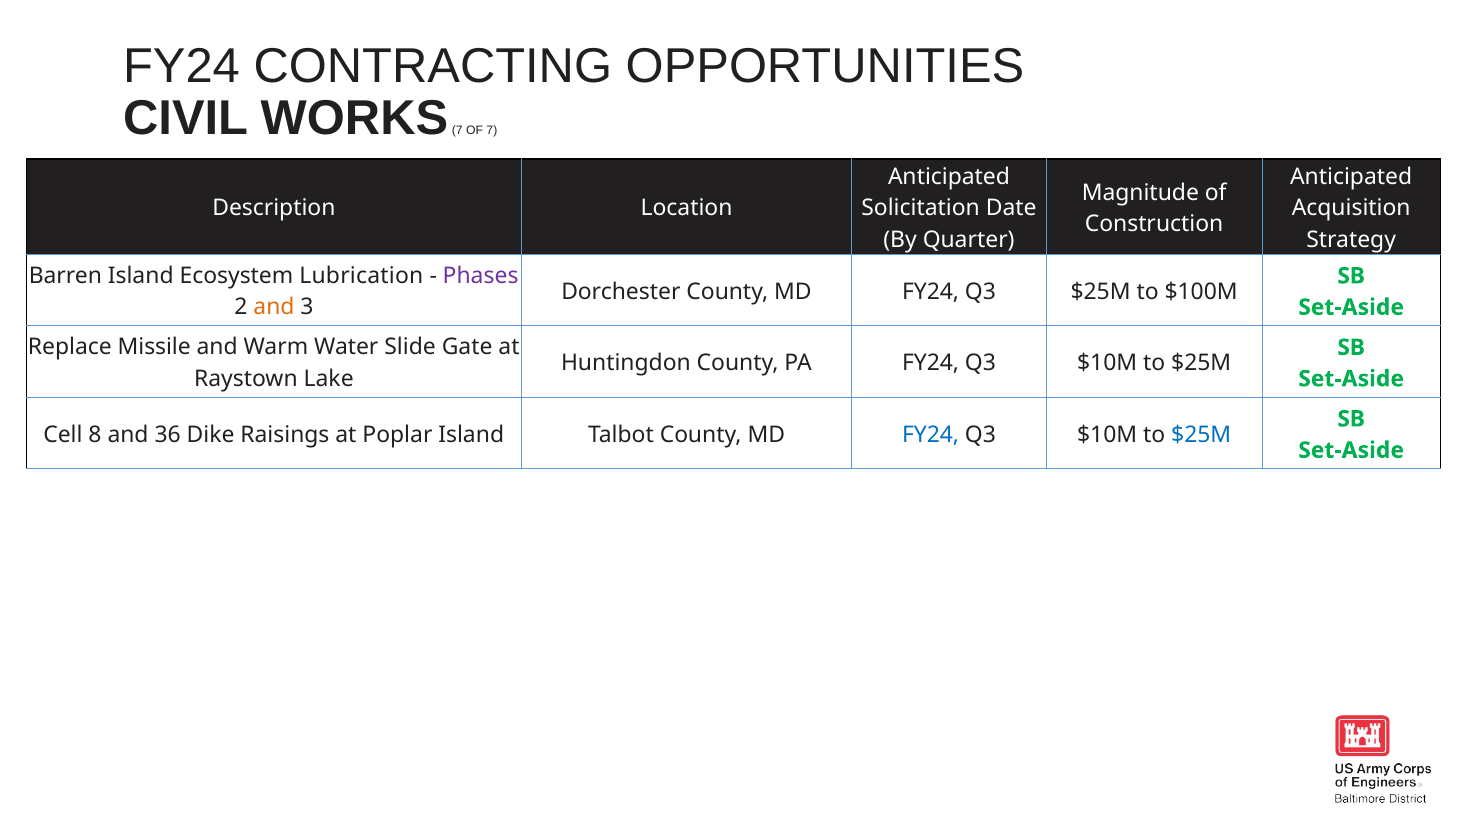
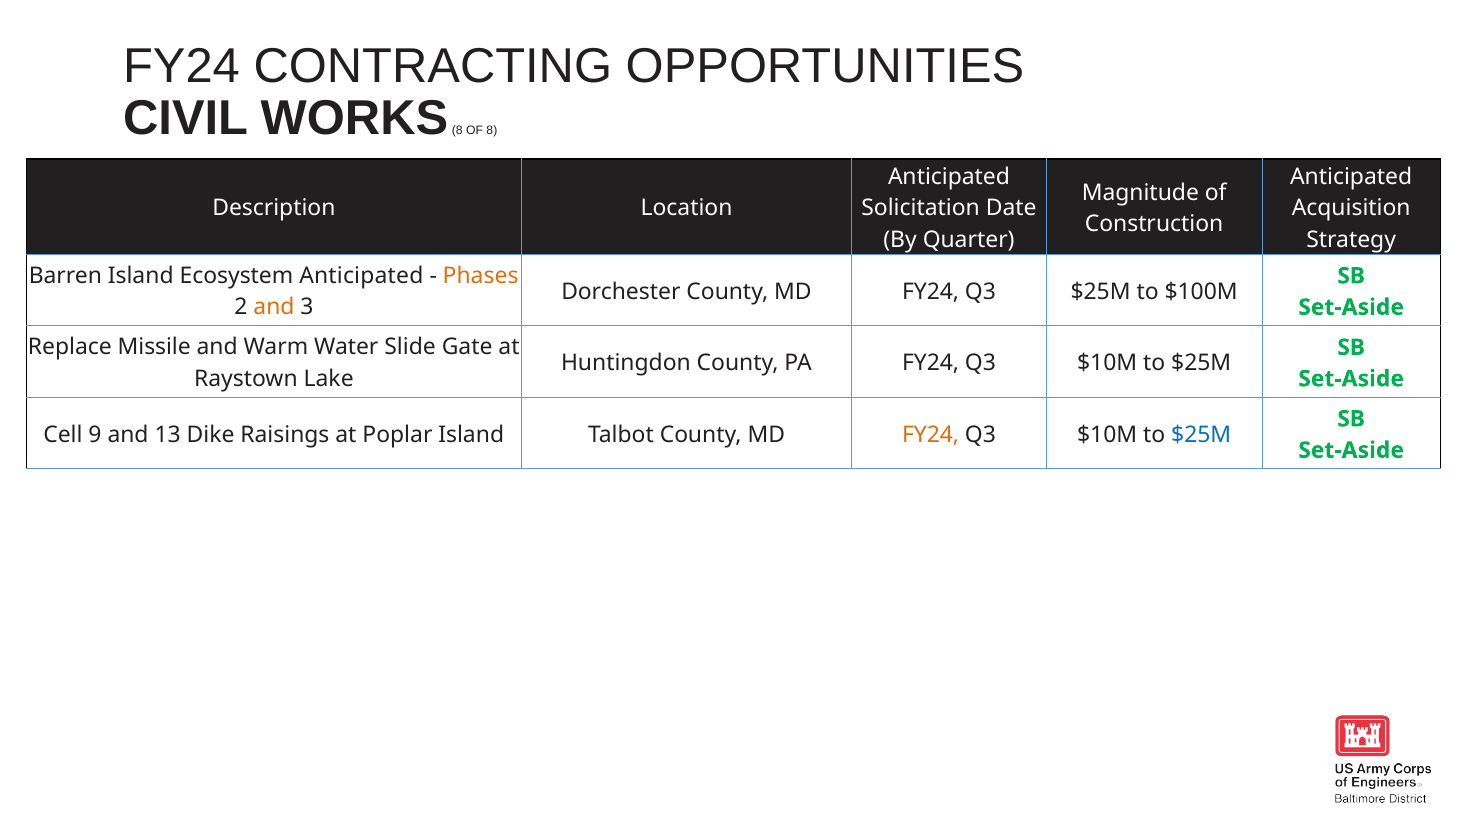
WORKS 7: 7 -> 8
OF 7: 7 -> 8
Ecosystem Lubrication: Lubrication -> Anticipated
Phases colour: purple -> orange
8: 8 -> 9
36: 36 -> 13
FY24 at (931, 435) colour: blue -> orange
